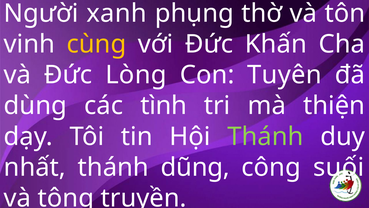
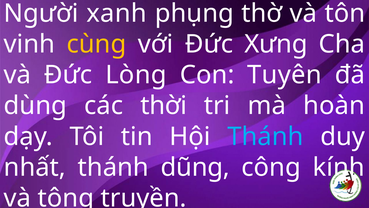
Khấn: Khấn -> Xưng
tình: tình -> thời
thiện: thiện -> hoàn
Thánh at (265, 136) colour: light green -> light blue
suối: suối -> kính
